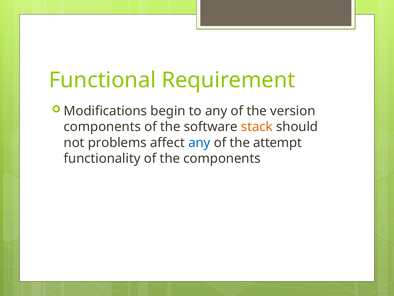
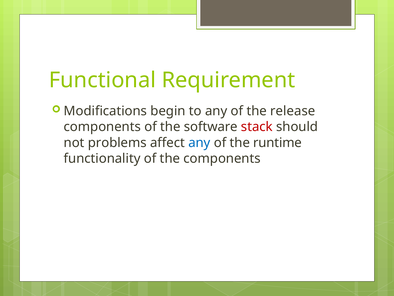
version: version -> release
stack colour: orange -> red
attempt: attempt -> runtime
